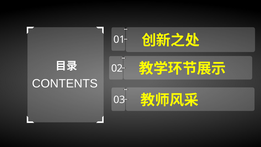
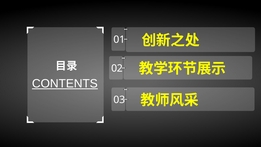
CONTENTS underline: none -> present
